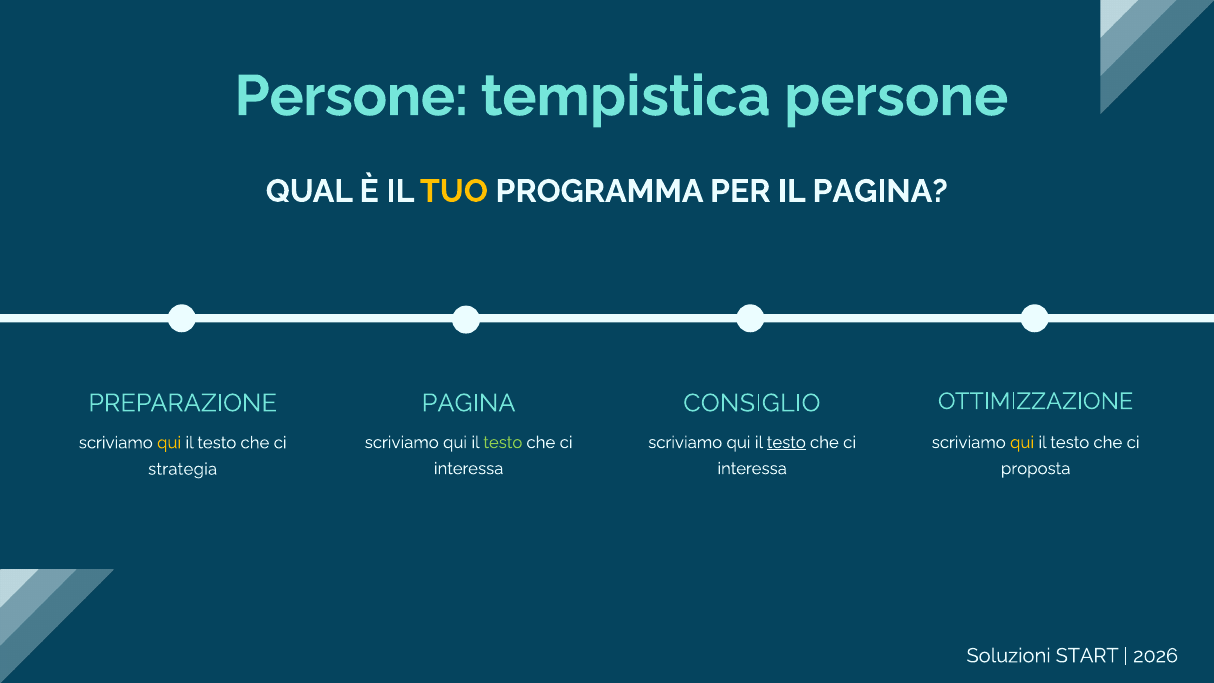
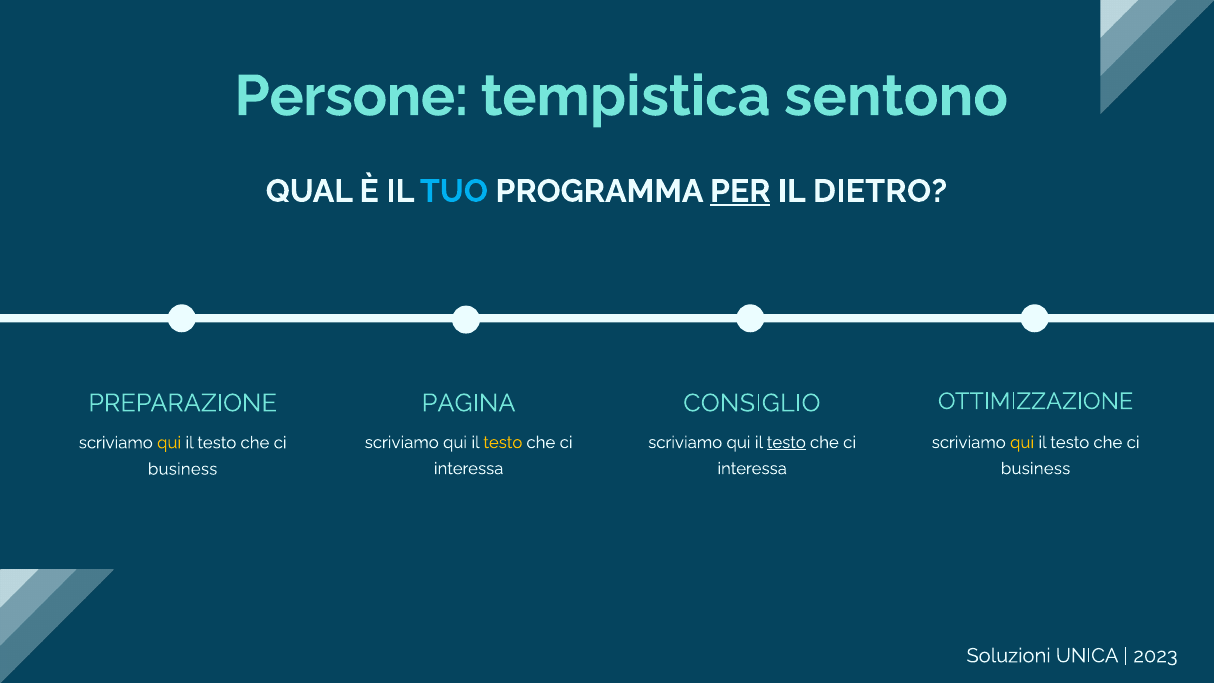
tempistica persone: persone -> sentono
TUO colour: yellow -> light blue
PER underline: none -> present
IL PAGINA: PAGINA -> DIETRO
testo at (503, 442) colour: light green -> yellow
proposta at (1036, 469): proposta -> business
strategia at (183, 469): strategia -> business
START: START -> UNICA
2026: 2026 -> 2023
